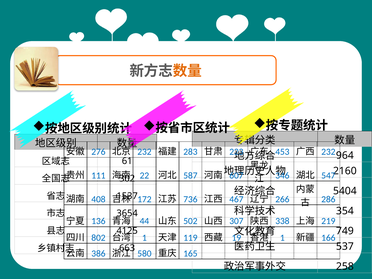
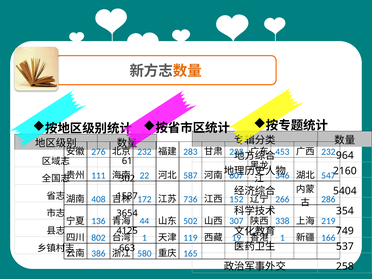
467: 467 -> 152
